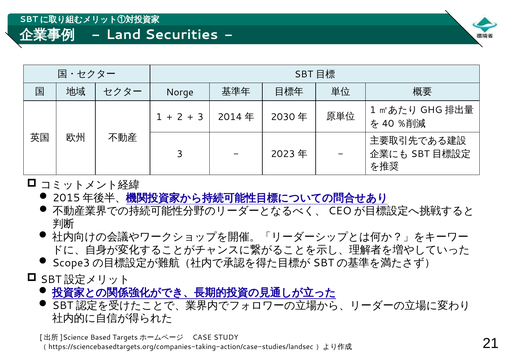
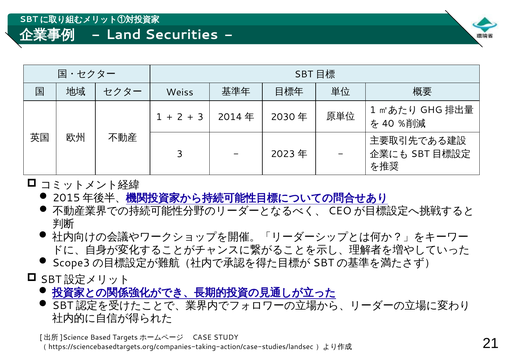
Norge: Norge -> Weiss
